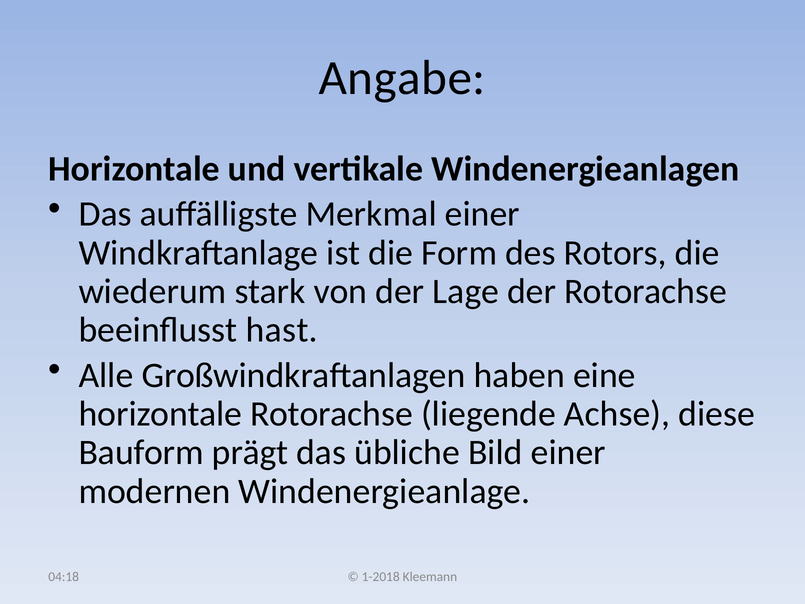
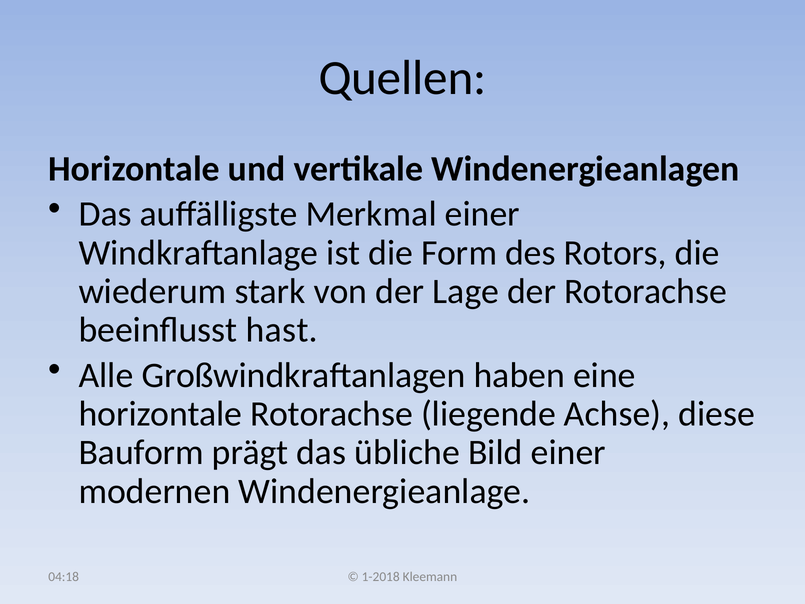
Angabe: Angabe -> Quellen
